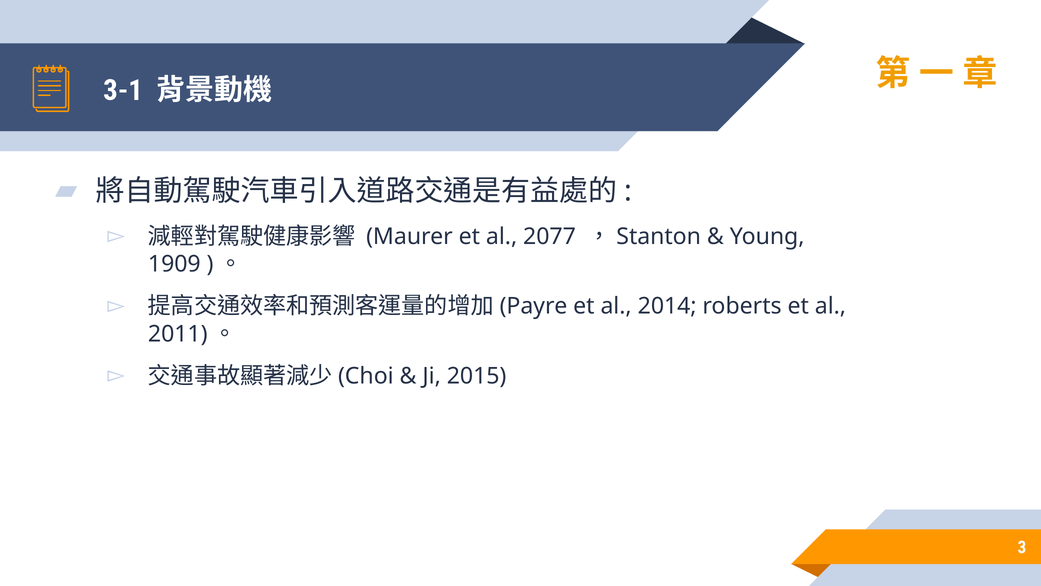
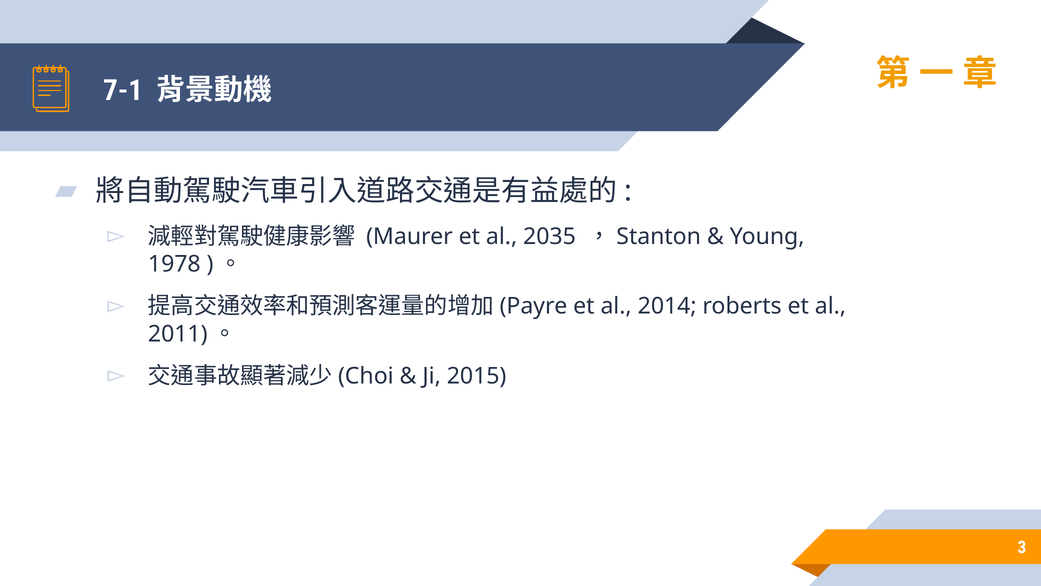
3-1: 3-1 -> 7-1
2077: 2077 -> 2035
1909: 1909 -> 1978
